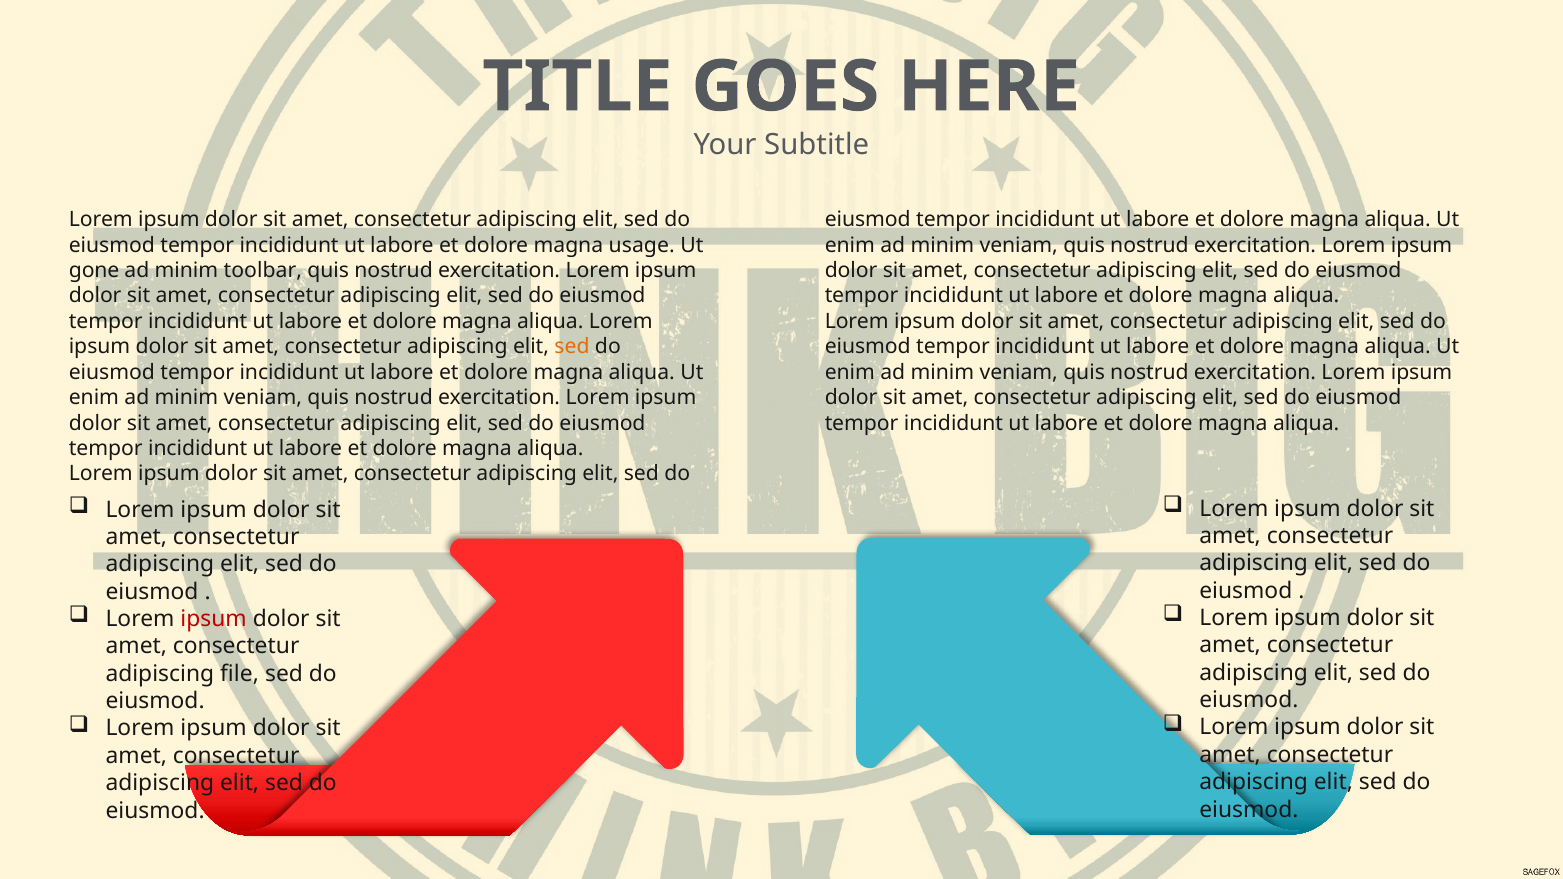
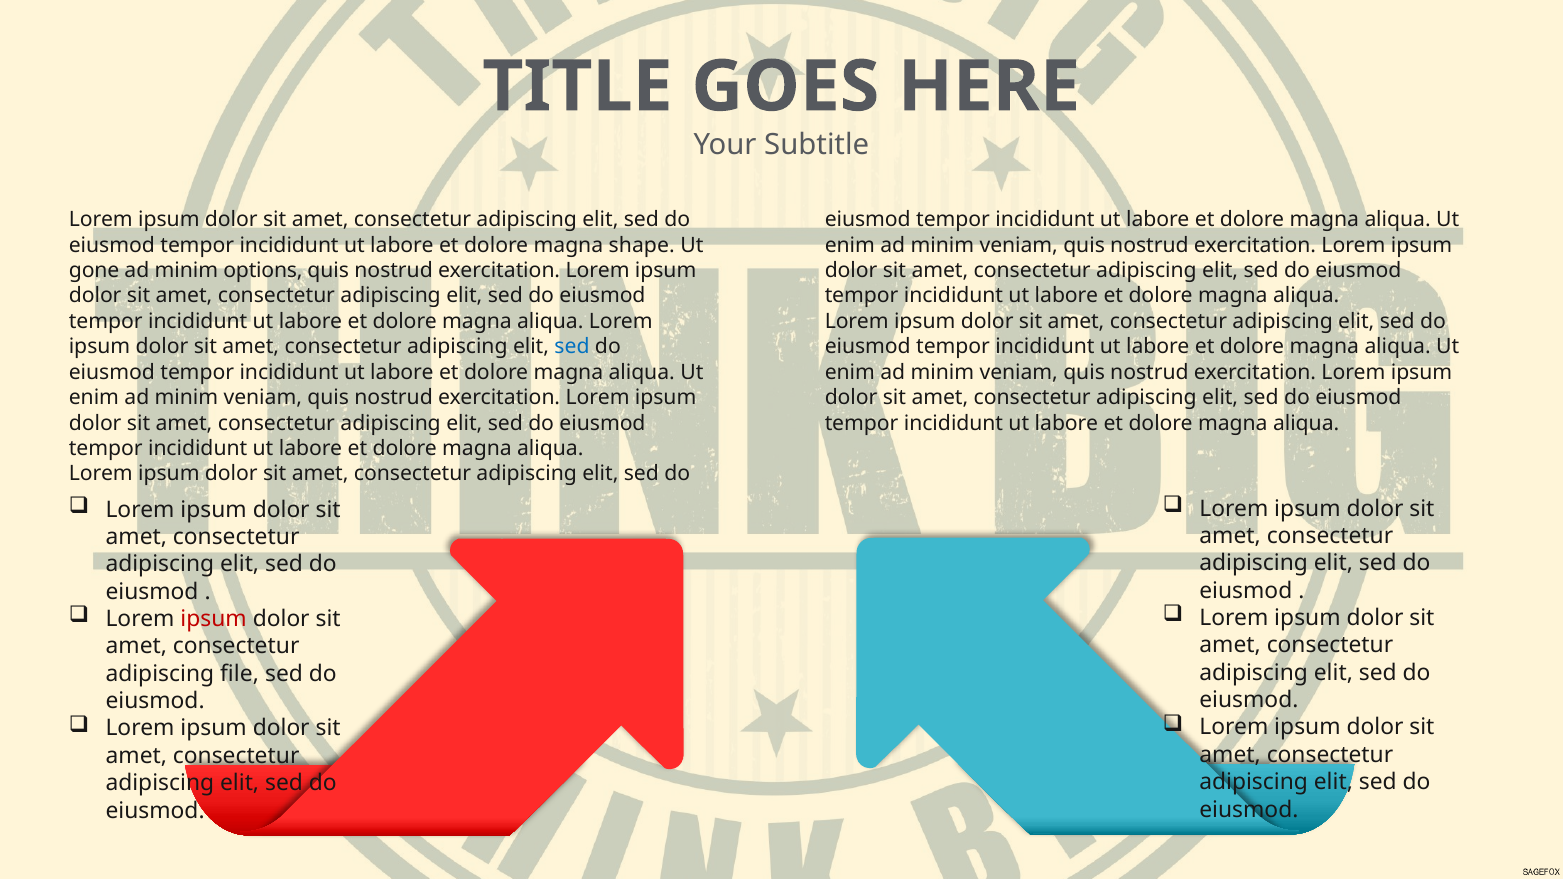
usage: usage -> shape
toolbar: toolbar -> options
sed at (572, 347) colour: orange -> blue
